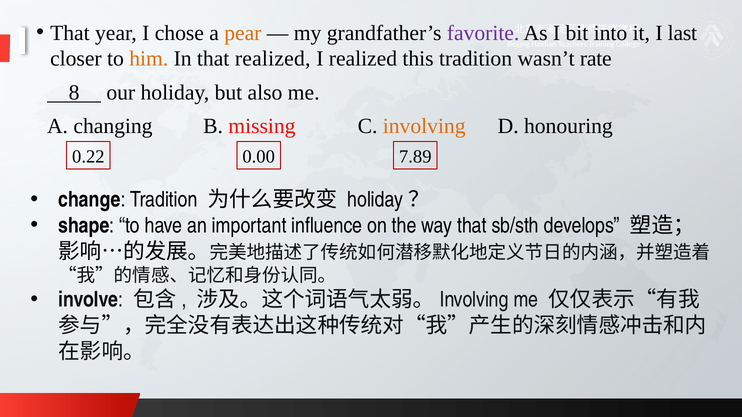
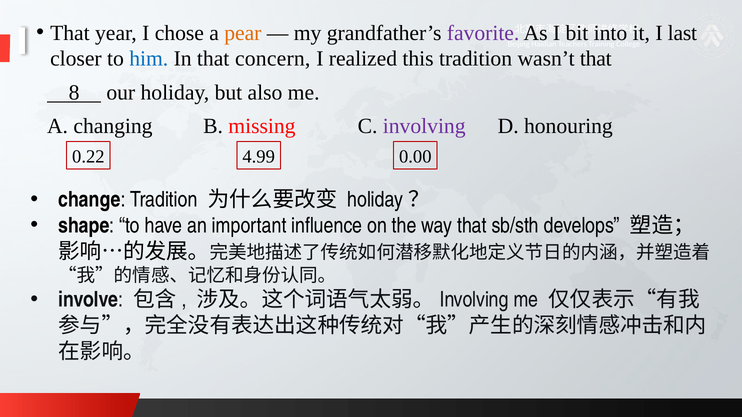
him colour: orange -> blue
that realized: realized -> concern
wasn’t rate: rate -> that
involving colour: orange -> purple
0.00: 0.00 -> 4.99
7.89: 7.89 -> 0.00
